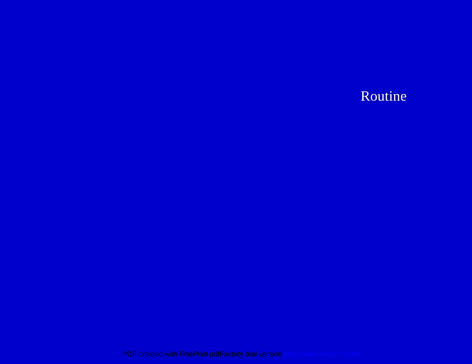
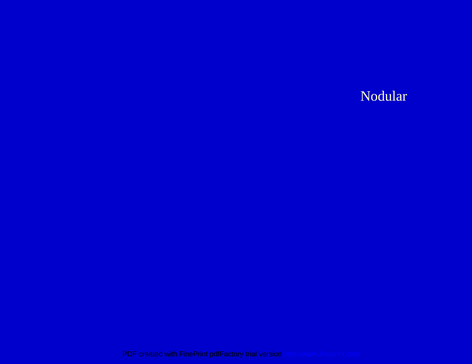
Routine: Routine -> Nodular
